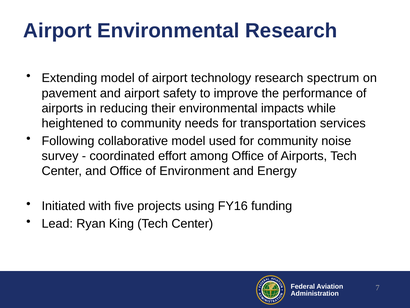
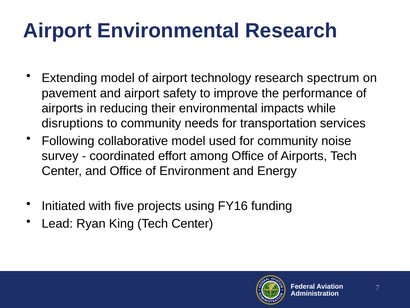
heightened: heightened -> disruptions
